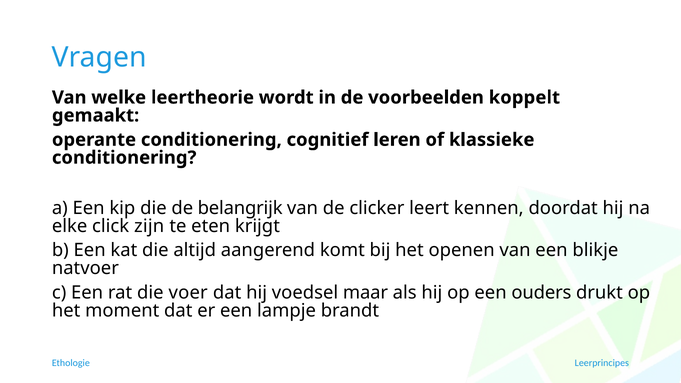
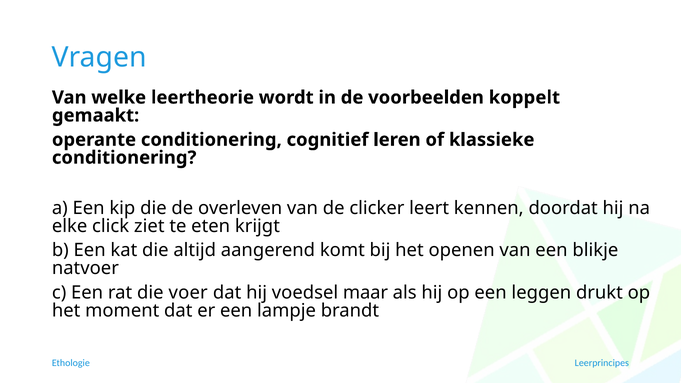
belangrijk: belangrijk -> overleven
zijn: zijn -> ziet
ouders: ouders -> leggen
